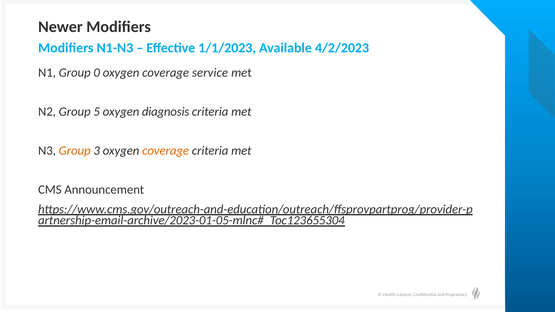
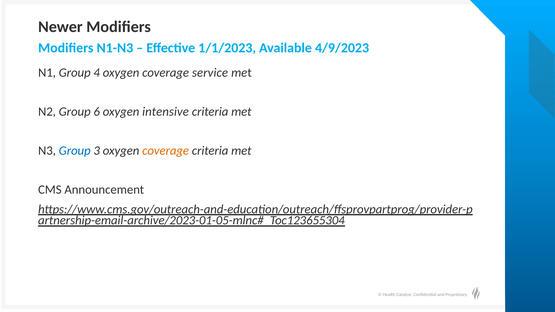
4/2/2023: 4/2/2023 -> 4/9/2023
0: 0 -> 4
5: 5 -> 6
diagnosis: diagnosis -> intensive
Group at (75, 151) colour: orange -> blue
